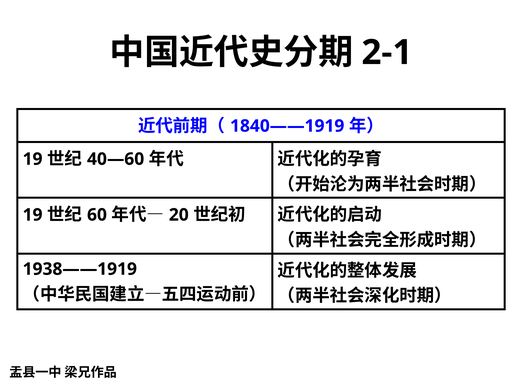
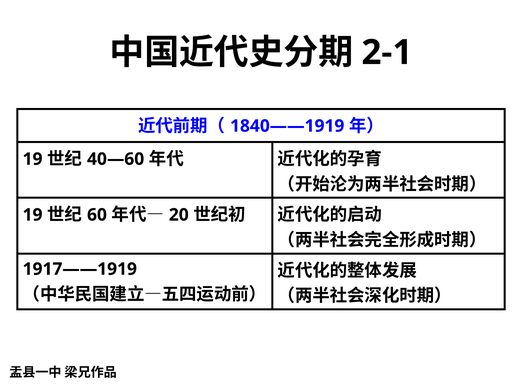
1938——1919: 1938——1919 -> 1917——1919
